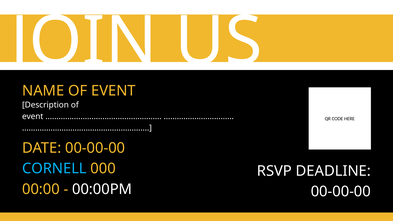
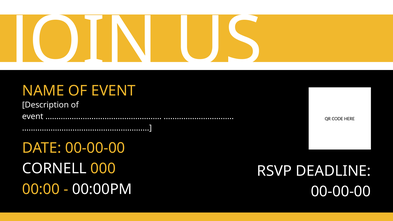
CORNELL colour: light blue -> white
